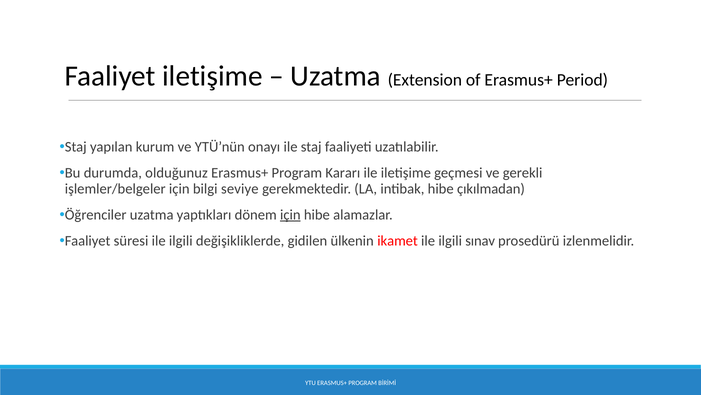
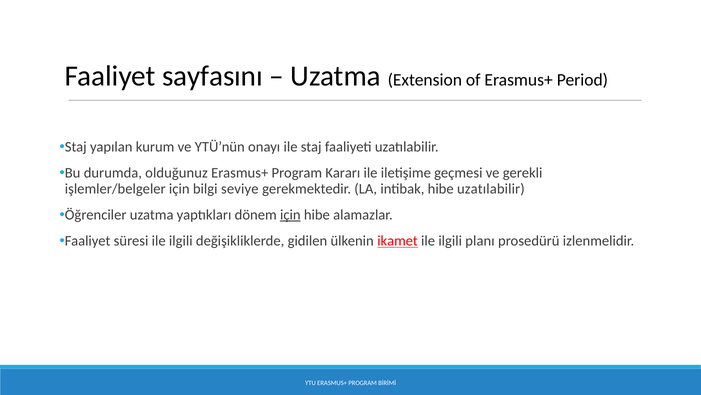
Faaliyet iletişime: iletişime -> sayfasını
hibe çıkılmadan: çıkılmadan -> uzatılabilir
ikamet underline: none -> present
sınav: sınav -> planı
